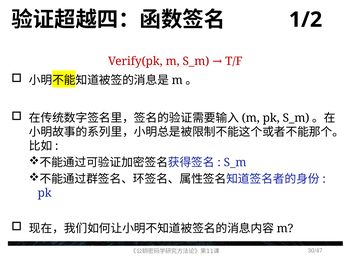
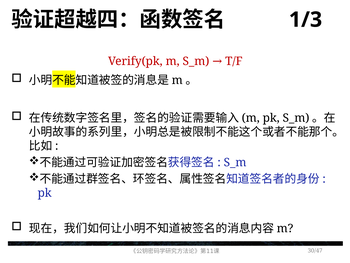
1/2: 1/2 -> 1/3
